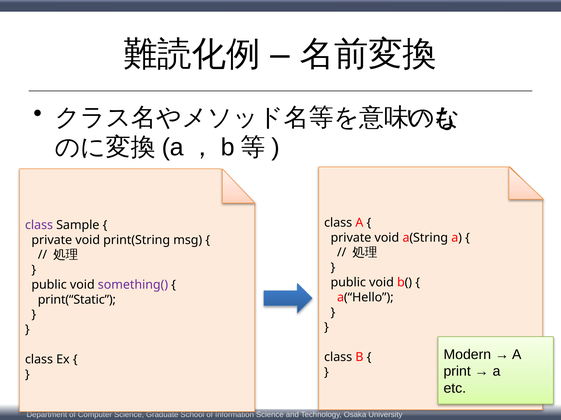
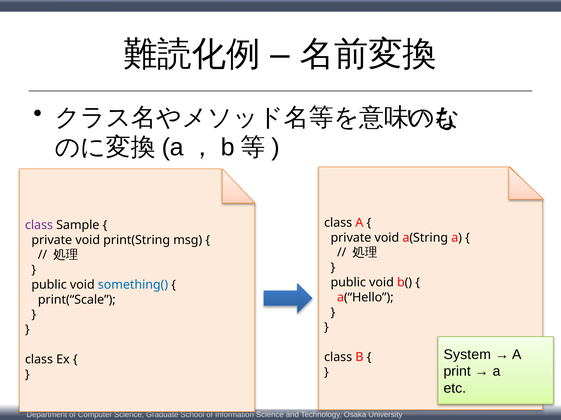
something( colour: purple -> blue
print(“Static: print(“Static -> print(“Scale
Modern: Modern -> System
